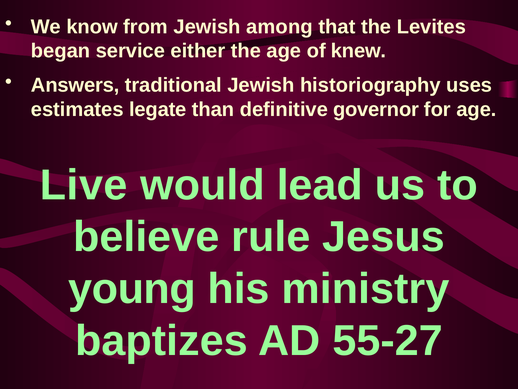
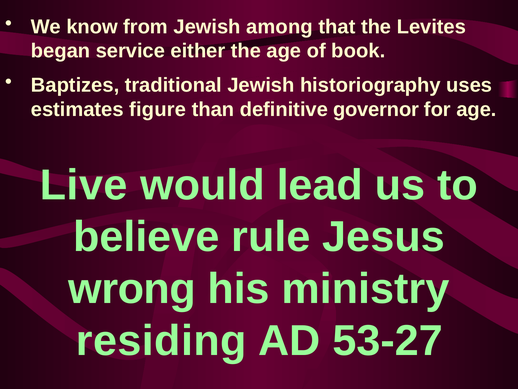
knew: knew -> book
Answers: Answers -> Baptizes
legate: legate -> figure
young: young -> wrong
baptizes: baptizes -> residing
55-27: 55-27 -> 53-27
